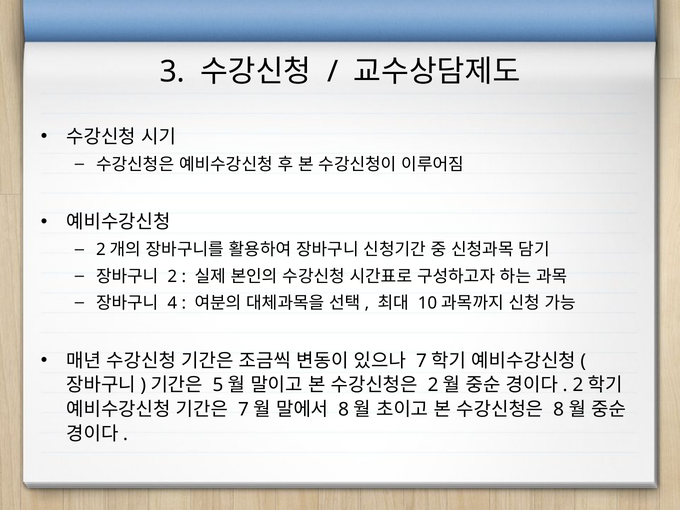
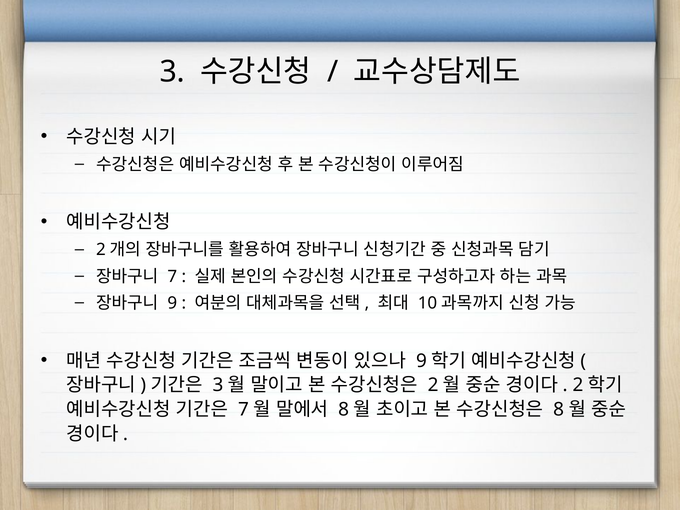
2 at (172, 276): 2 -> 7
4 at (172, 303): 4 -> 9
7 at (421, 361): 7 -> 9
5 at (218, 385): 5 -> 3
